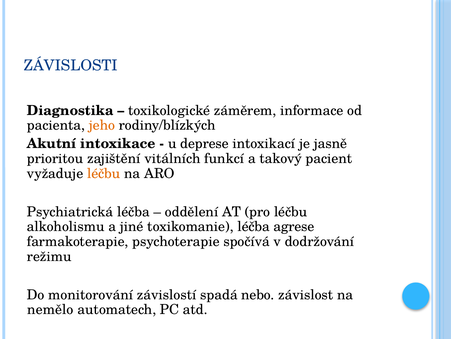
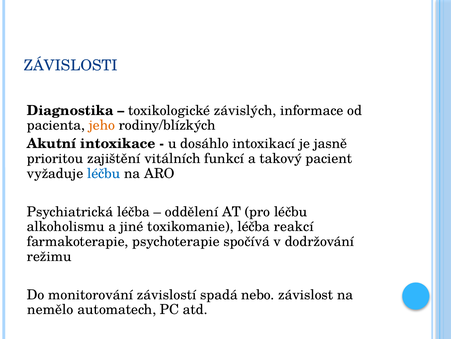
záměrem: záměrem -> závislých
deprese: deprese -> dosáhlo
léčbu at (104, 173) colour: orange -> blue
agrese: agrese -> reakcí
